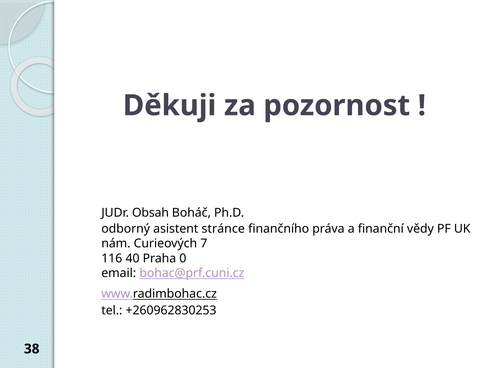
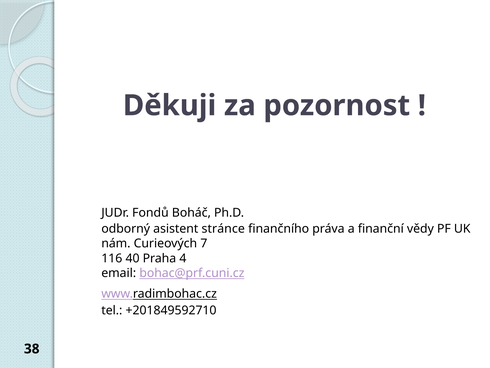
Obsah: Obsah -> Fondů
0: 0 -> 4
+260962830253: +260962830253 -> +201849592710
